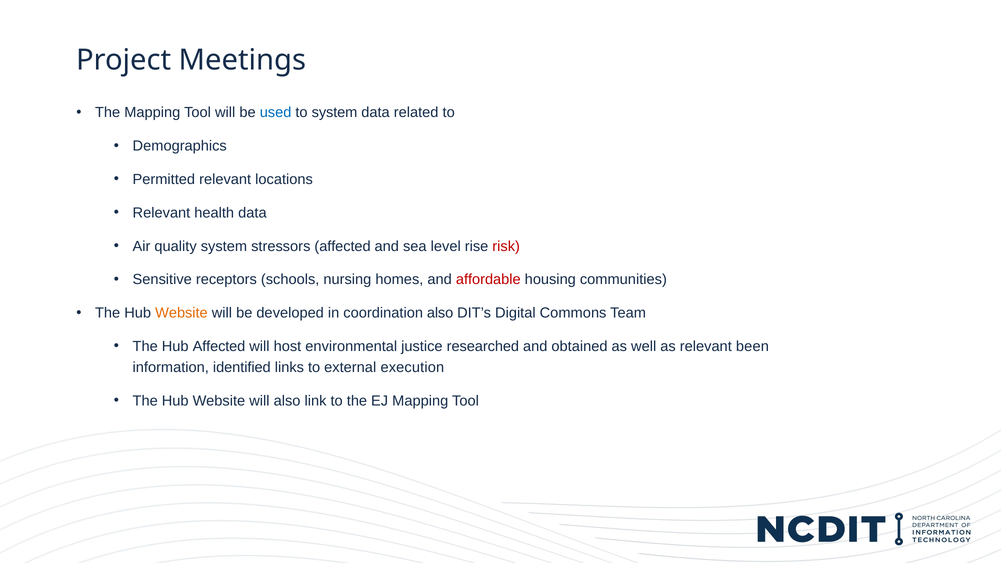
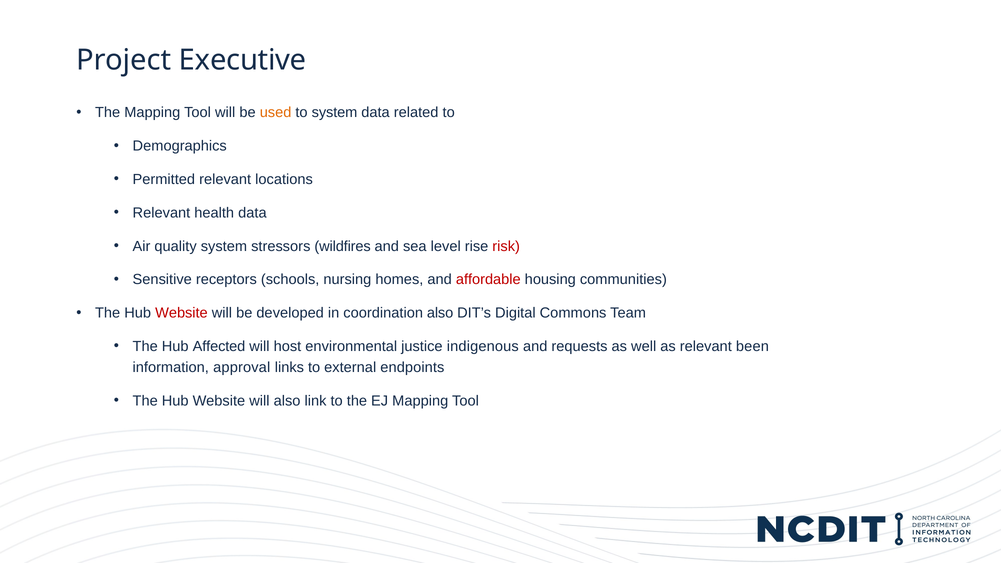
Meetings: Meetings -> Executive
used colour: blue -> orange
stressors affected: affected -> wildfires
Website at (181, 313) colour: orange -> red
researched: researched -> indigenous
obtained: obtained -> requests
identified: identified -> approval
execution: execution -> endpoints
